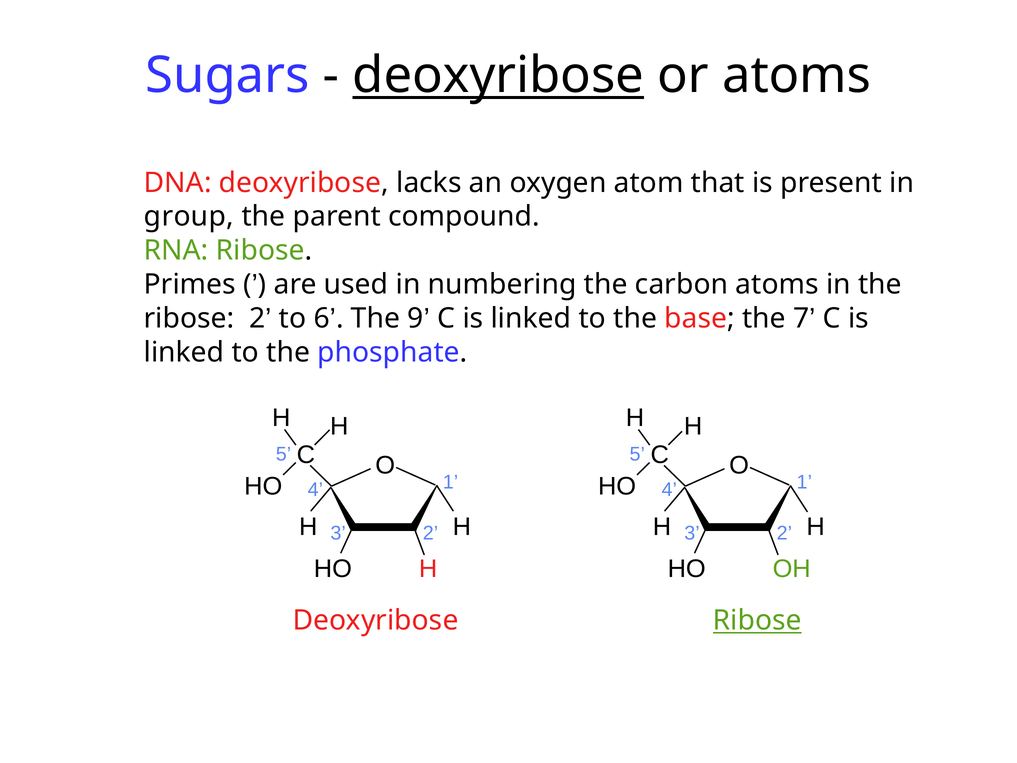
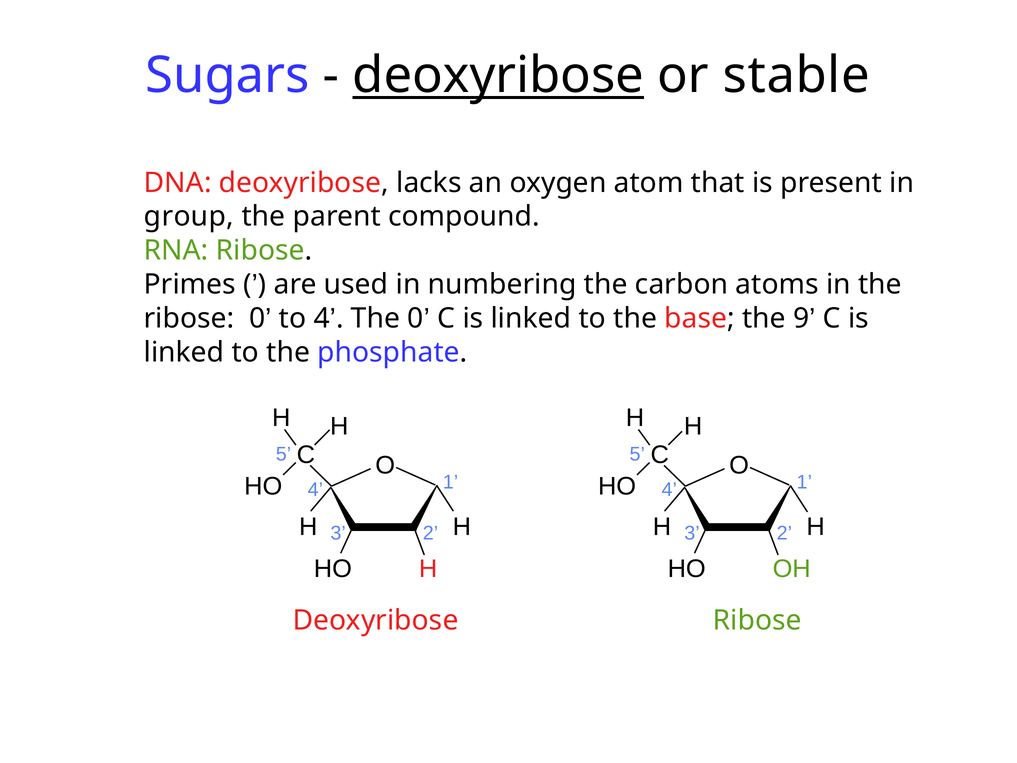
or atoms: atoms -> stable
ribose 2: 2 -> 0
to 6: 6 -> 4
The 9: 9 -> 0
7: 7 -> 9
Ribose at (757, 620) underline: present -> none
